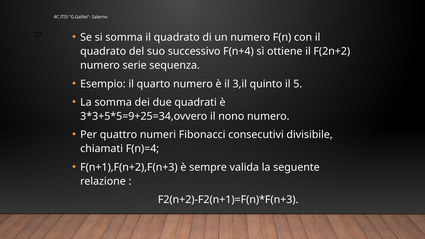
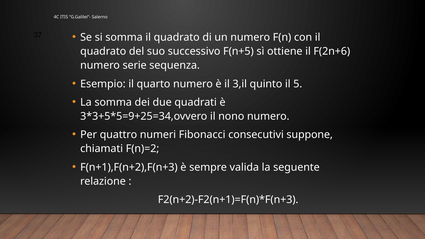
F(n+4: F(n+4 -> F(n+5
F(2n+2: F(2n+2 -> F(2n+6
divisibile: divisibile -> suppone
F(n)=4: F(n)=4 -> F(n)=2
